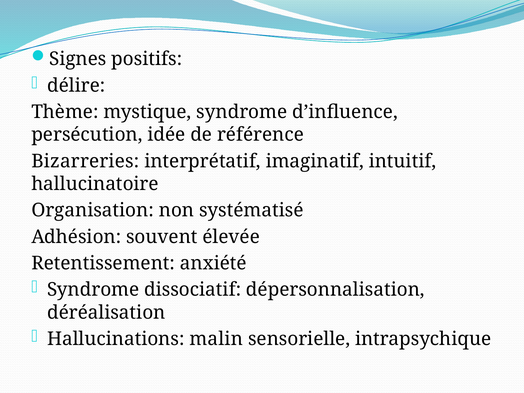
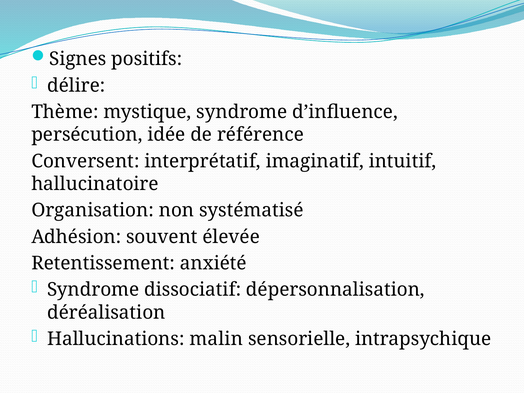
Bizarreries: Bizarreries -> Conversent
